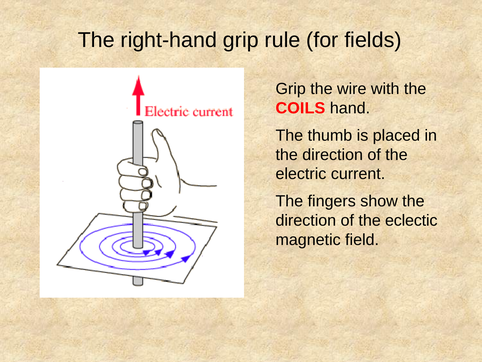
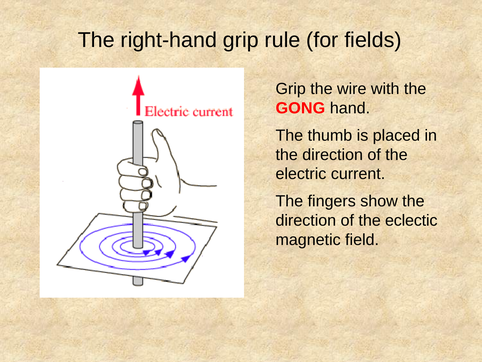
COILS: COILS -> GONG
